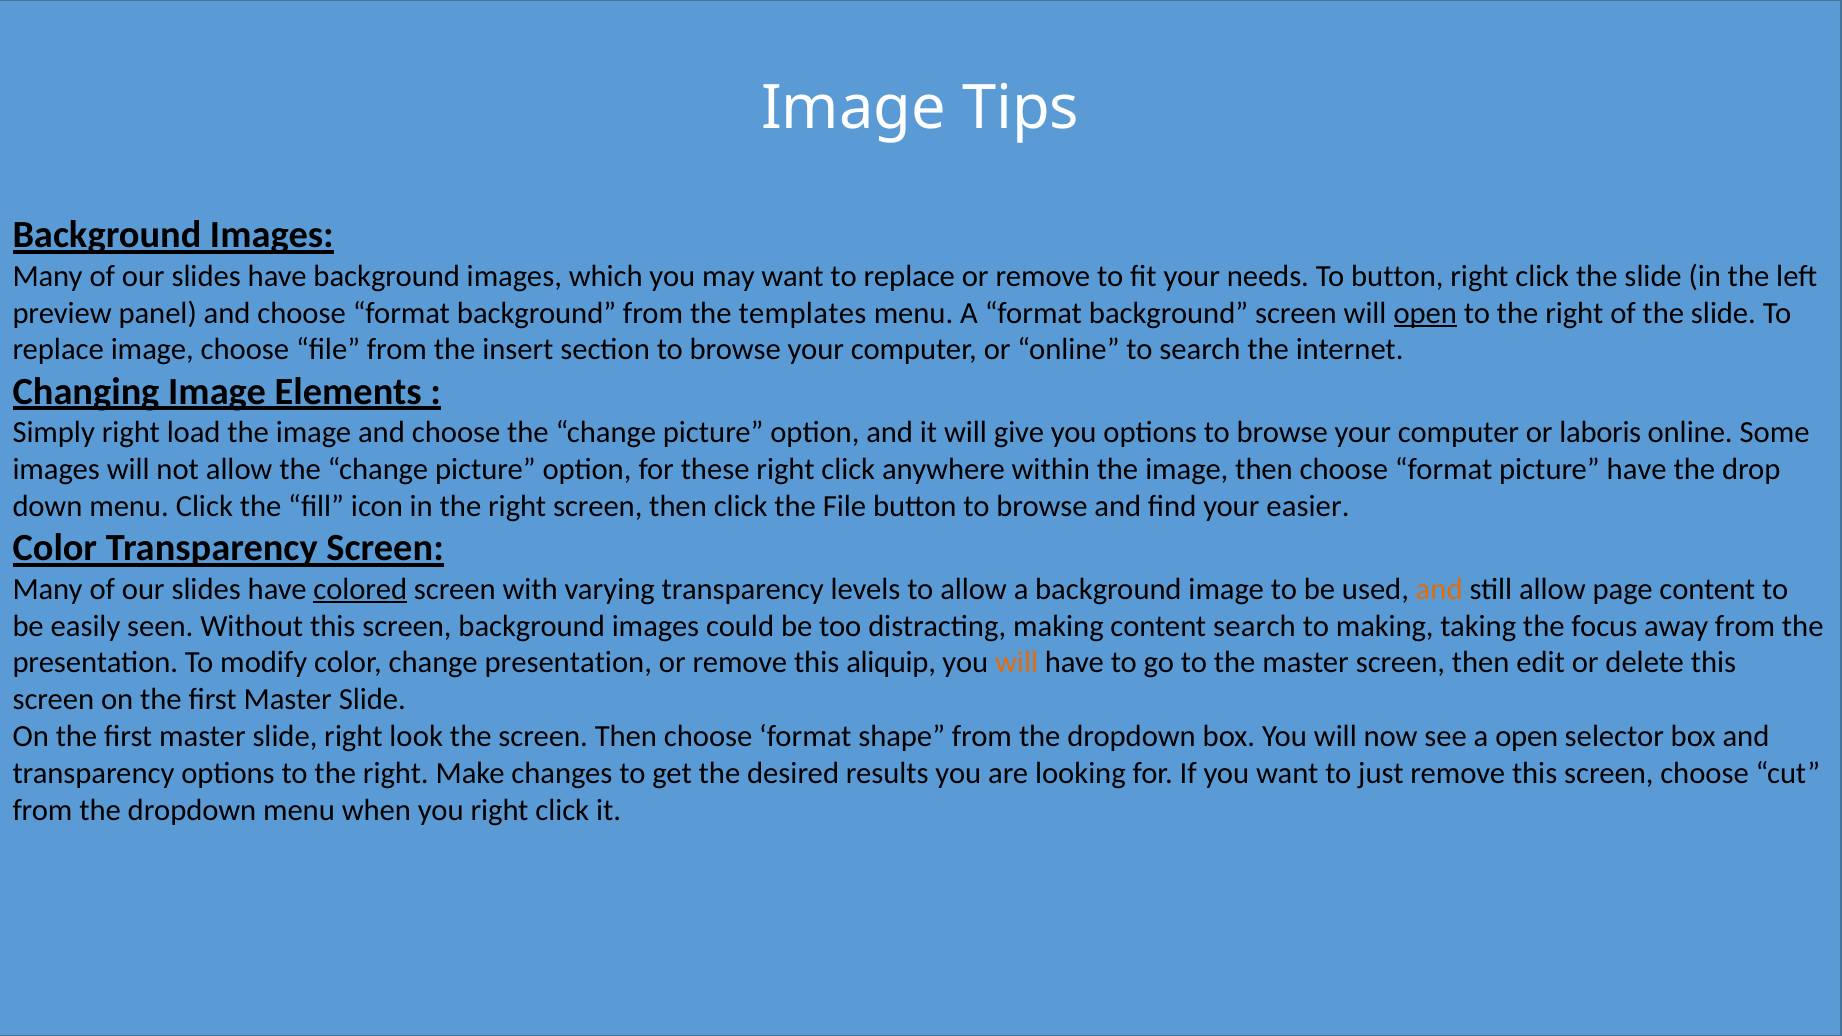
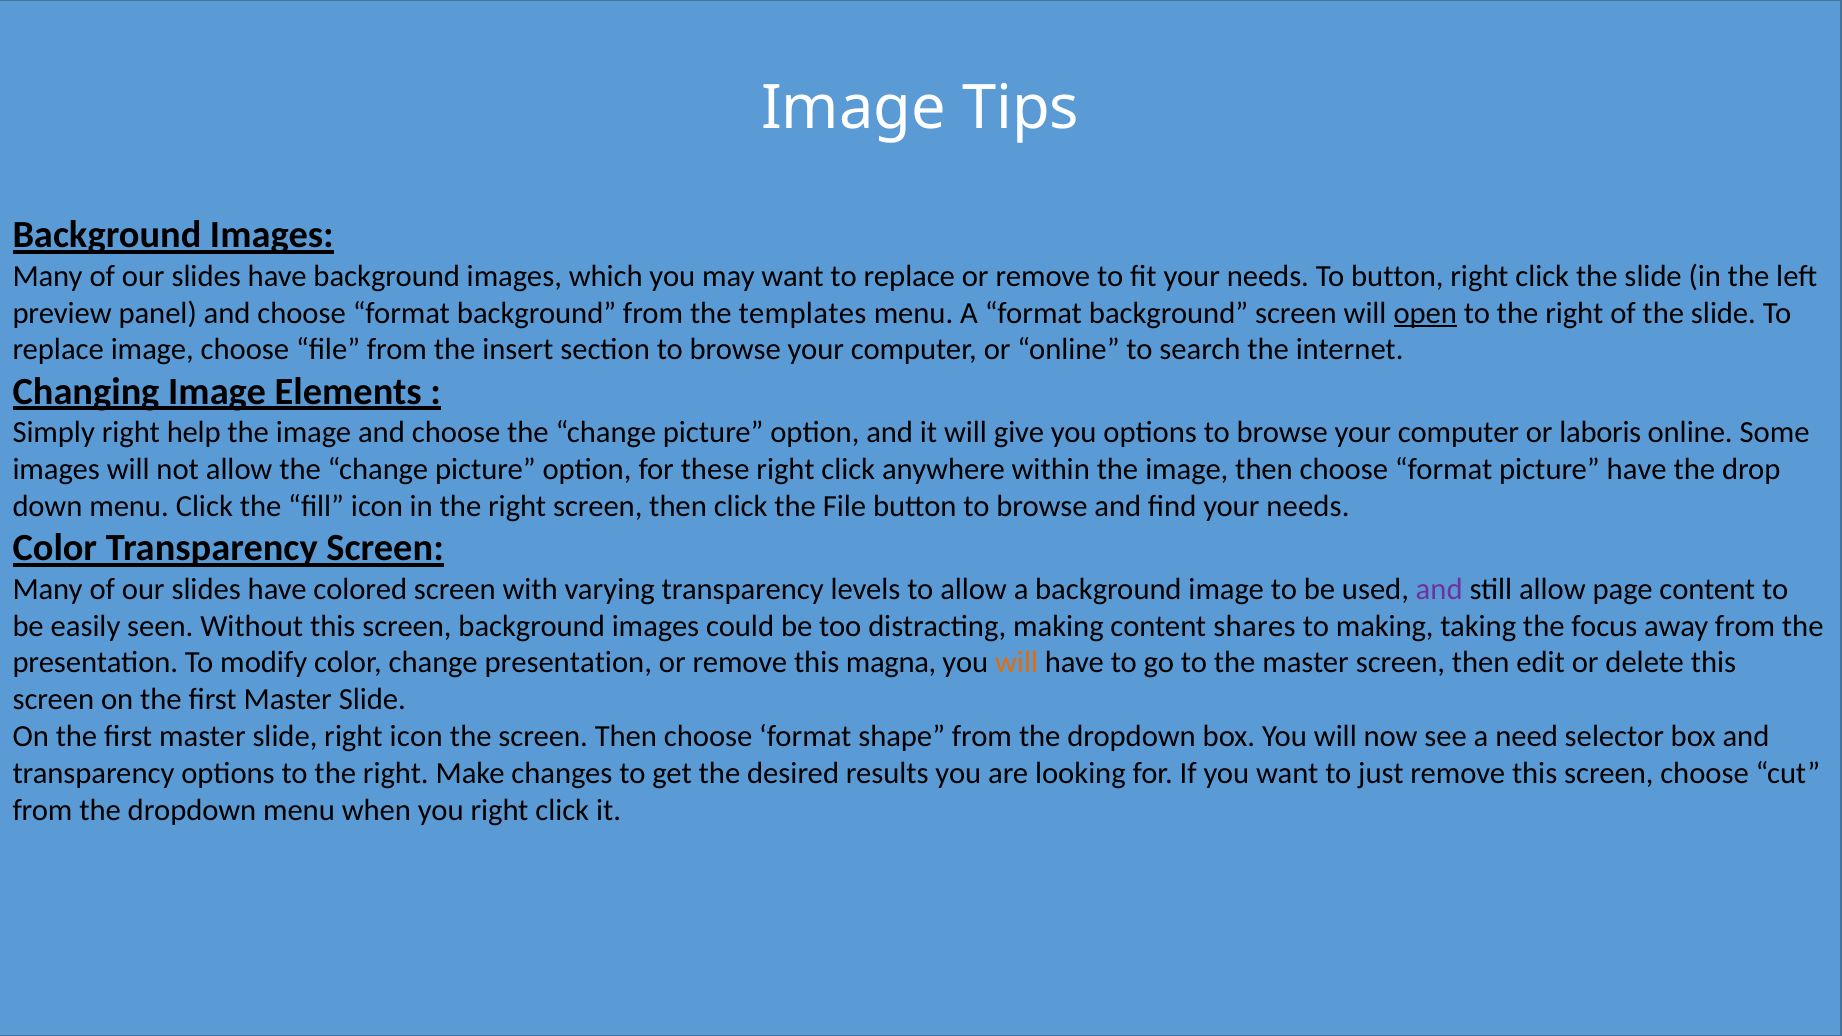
load: load -> help
find your easier: easier -> needs
colored underline: present -> none
and at (1439, 589) colour: orange -> purple
content search: search -> shares
aliquip: aliquip -> magna
right look: look -> icon
a open: open -> need
